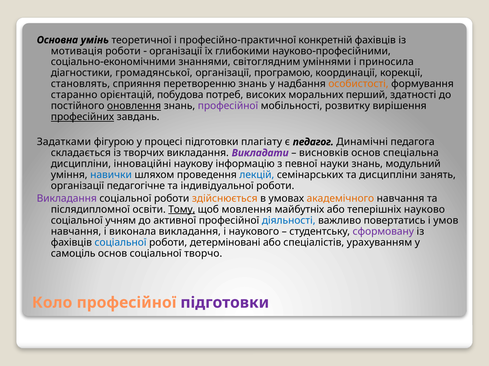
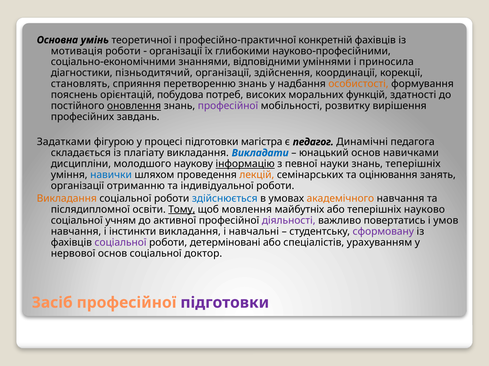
світоглядним: світоглядним -> відповідними
громадянської: громадянської -> пізньодитячий
програмою: програмою -> здійснення
старанно: старанно -> пояснень
перший: перший -> функцій
професійних underline: present -> none
плагіату: плагіату -> магістра
творчих: творчих -> плагіату
Викладати colour: purple -> blue
висновків: висновків -> юнацький
спеціальна: спеціальна -> навичками
інноваційні: інноваційні -> молодшого
інформацію underline: none -> present
знань модульний: модульний -> теперішніх
лекцій colour: blue -> orange
та дисципліни: дисципліни -> оцінювання
педагогічне: педагогічне -> отриманню
Викладання at (67, 199) colour: purple -> orange
здійснюється colour: orange -> blue
діяльності colour: blue -> purple
виконала: виконала -> інстинкти
наукового: наукового -> навчальні
соціальної at (121, 243) colour: blue -> purple
самоціль: самоціль -> нервової
творчо: творчо -> доктор
Коло: Коло -> Засіб
